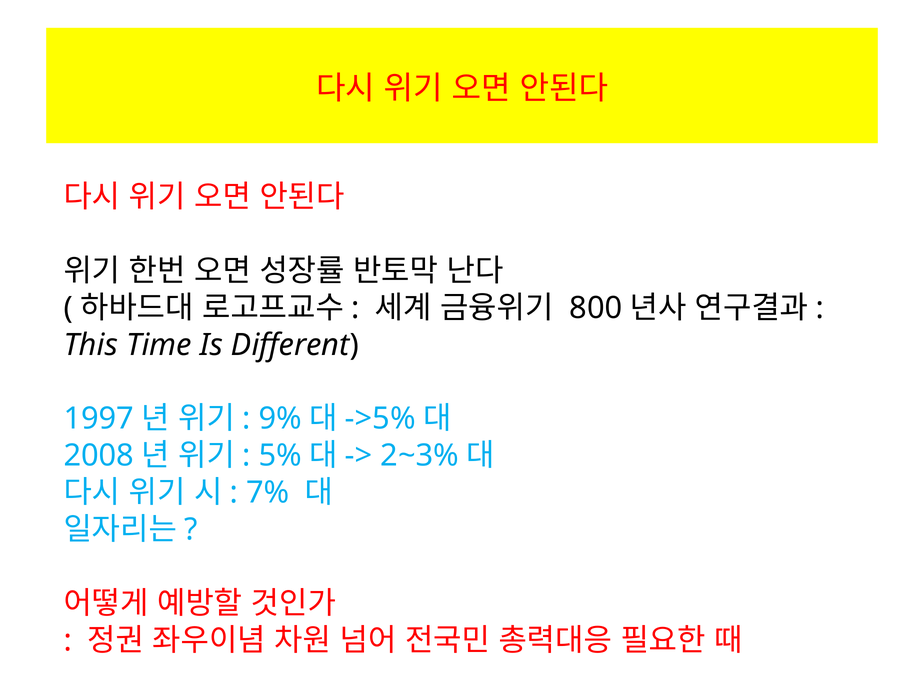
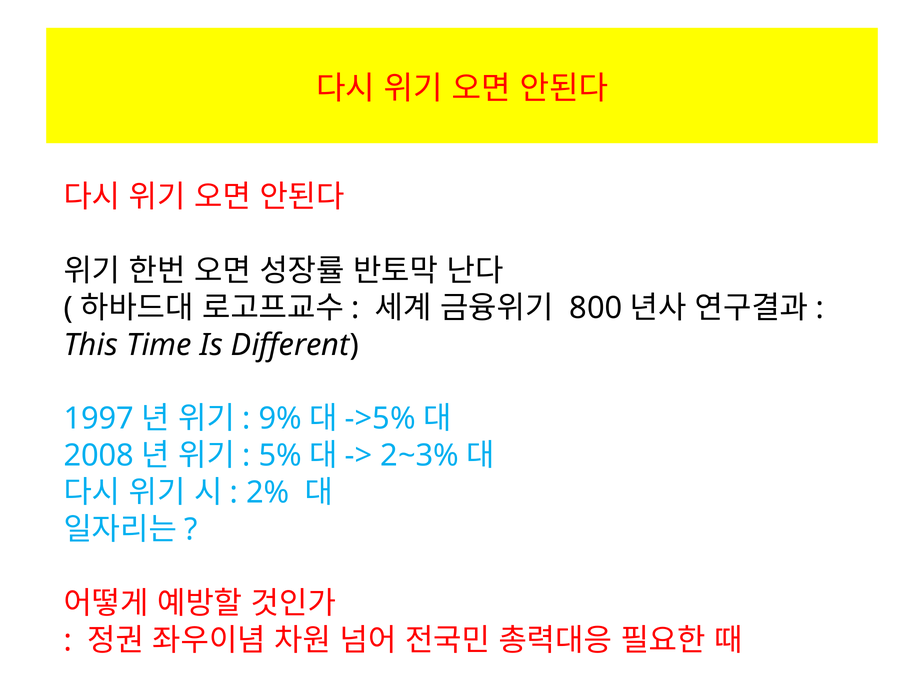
7%: 7% -> 2%
